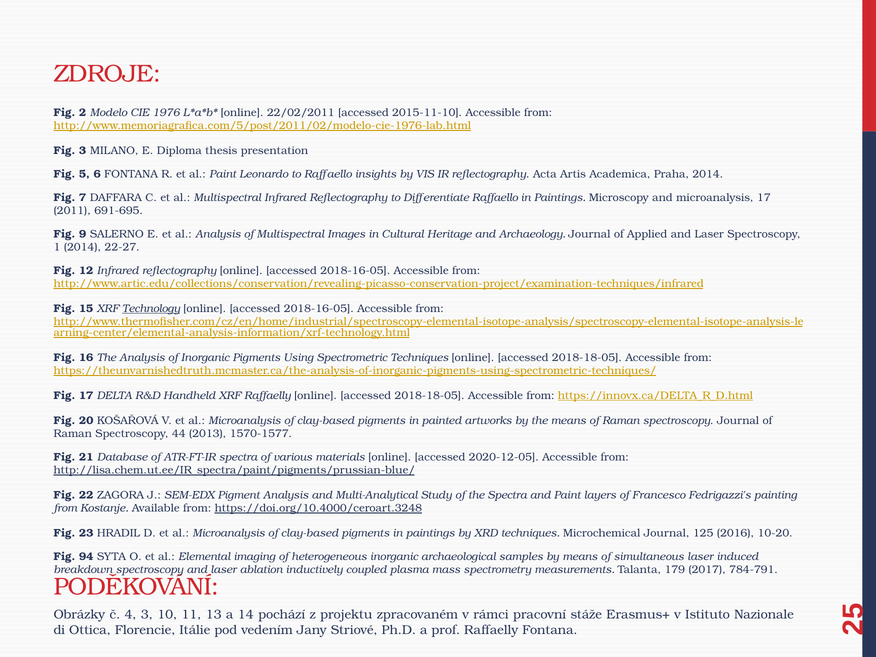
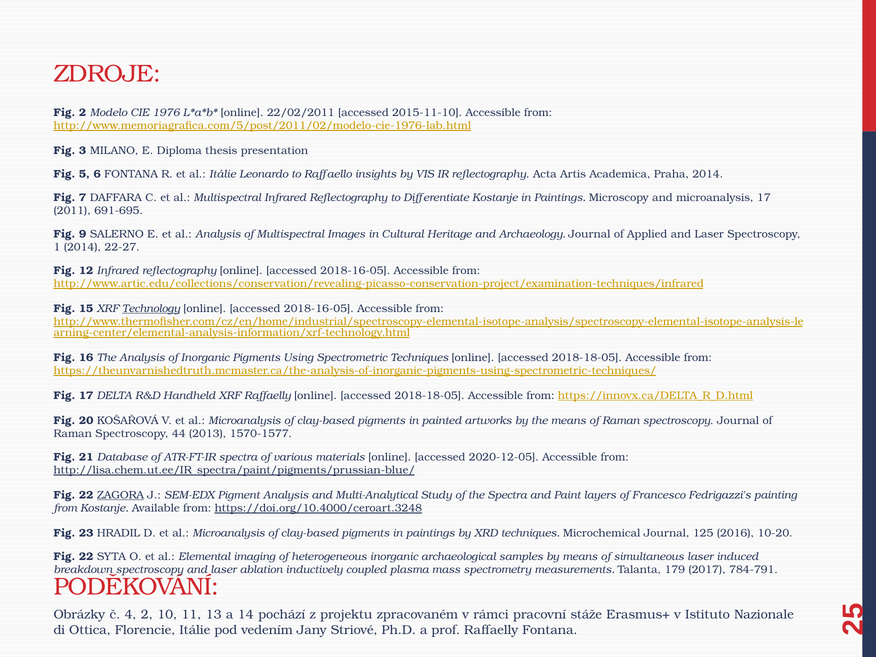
al Paint: Paint -> Itálie
Differentiate Raffaello: Raffaello -> Kostanje
ZAGORA underline: none -> present
94 at (86, 556): 94 -> 22
4 3: 3 -> 2
